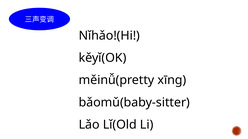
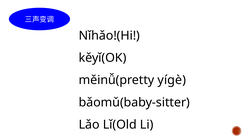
xīng: xīng -> yígè
